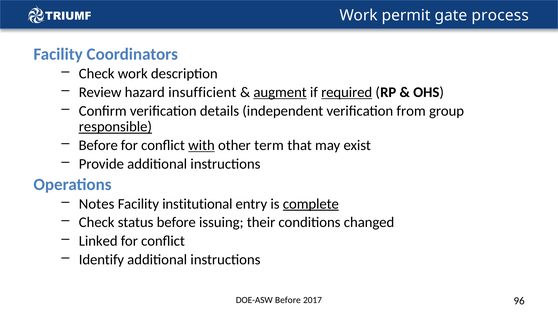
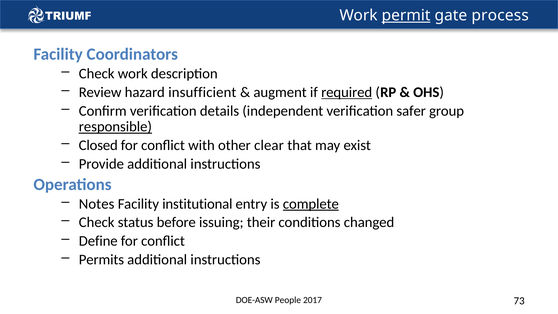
permit underline: none -> present
augment underline: present -> none
from: from -> safer
Before at (98, 145): Before -> Closed
with underline: present -> none
term: term -> clear
Linked: Linked -> Define
Identify: Identify -> Permits
DOE-ASW Before: Before -> People
96: 96 -> 73
